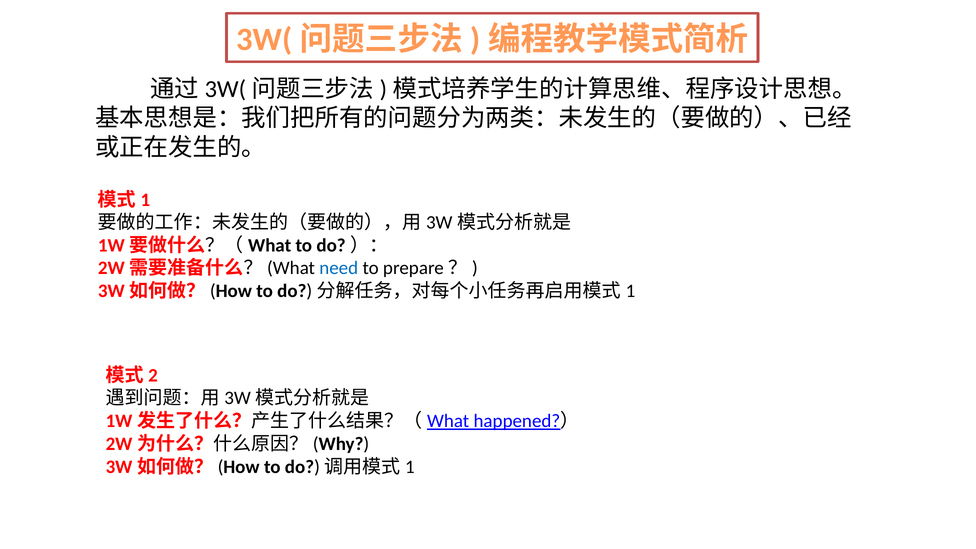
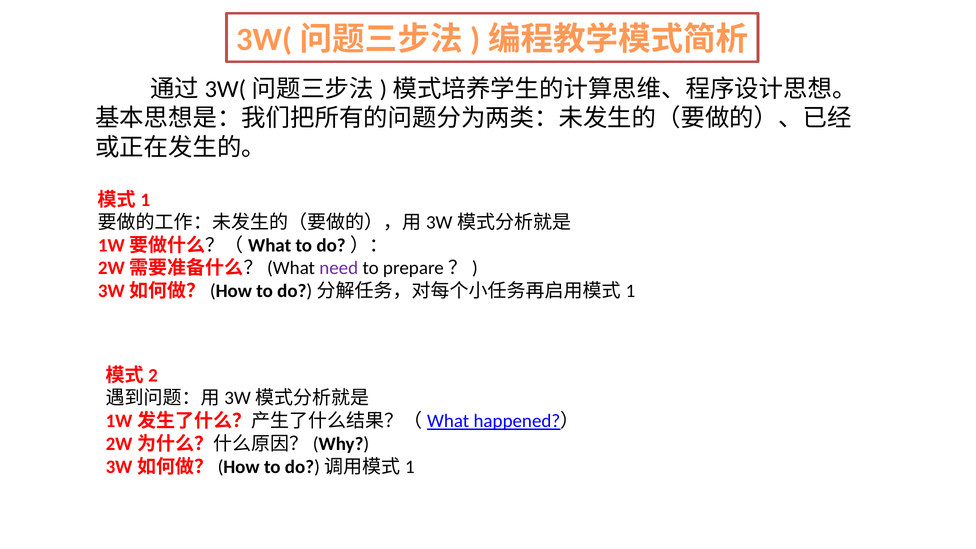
need colour: blue -> purple
